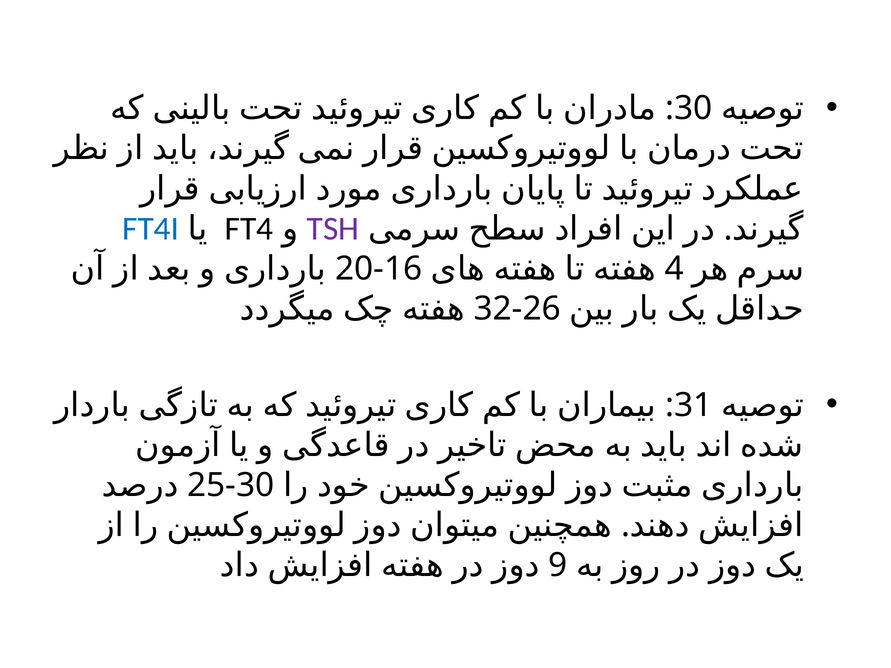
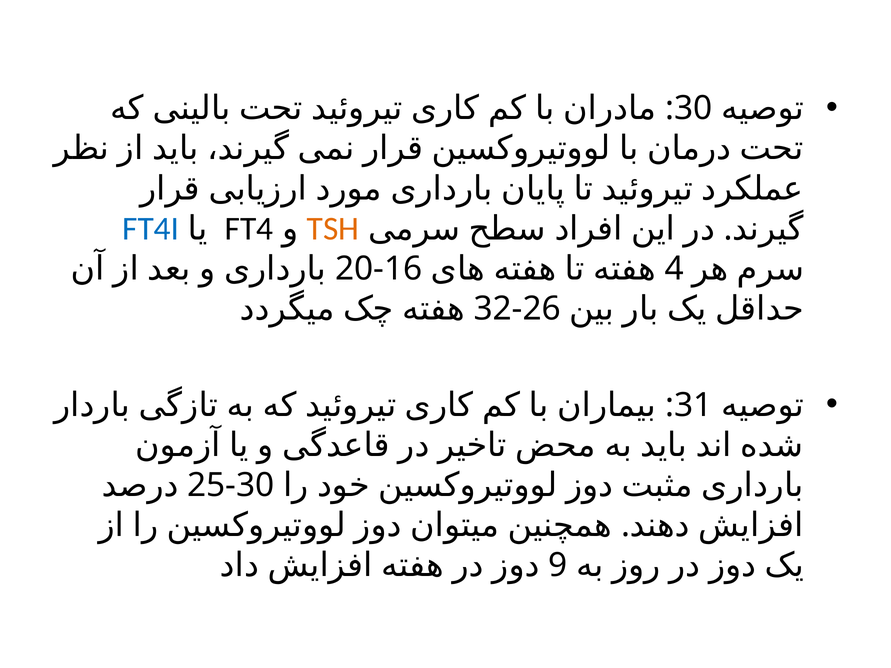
TSH colour: purple -> orange
